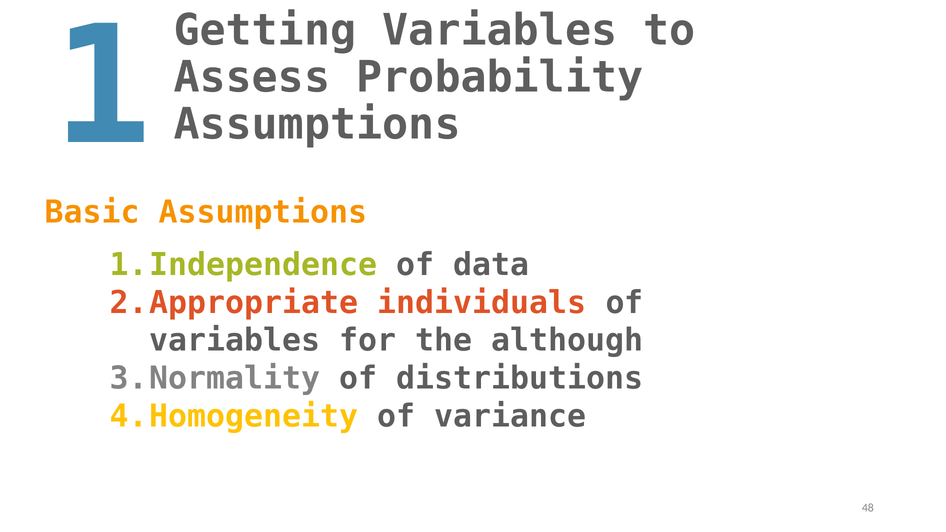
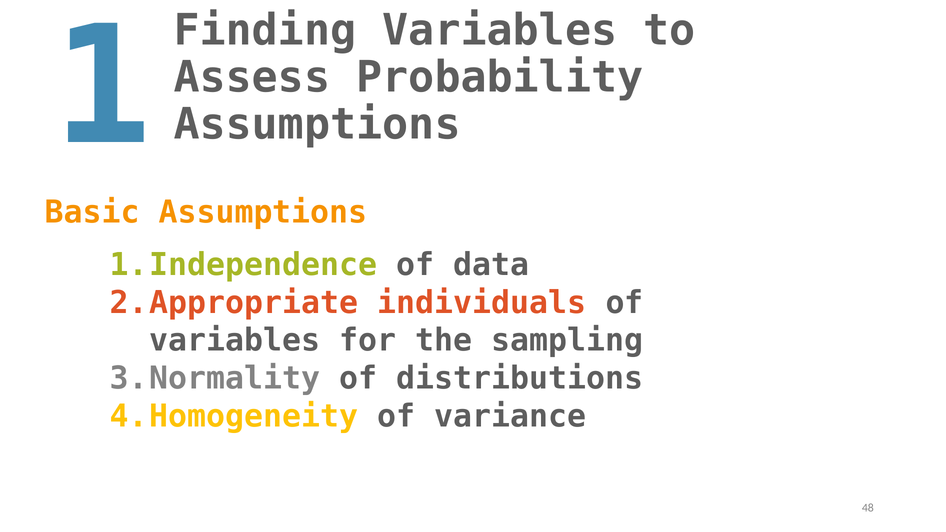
Getting: Getting -> Finding
although: although -> sampling
